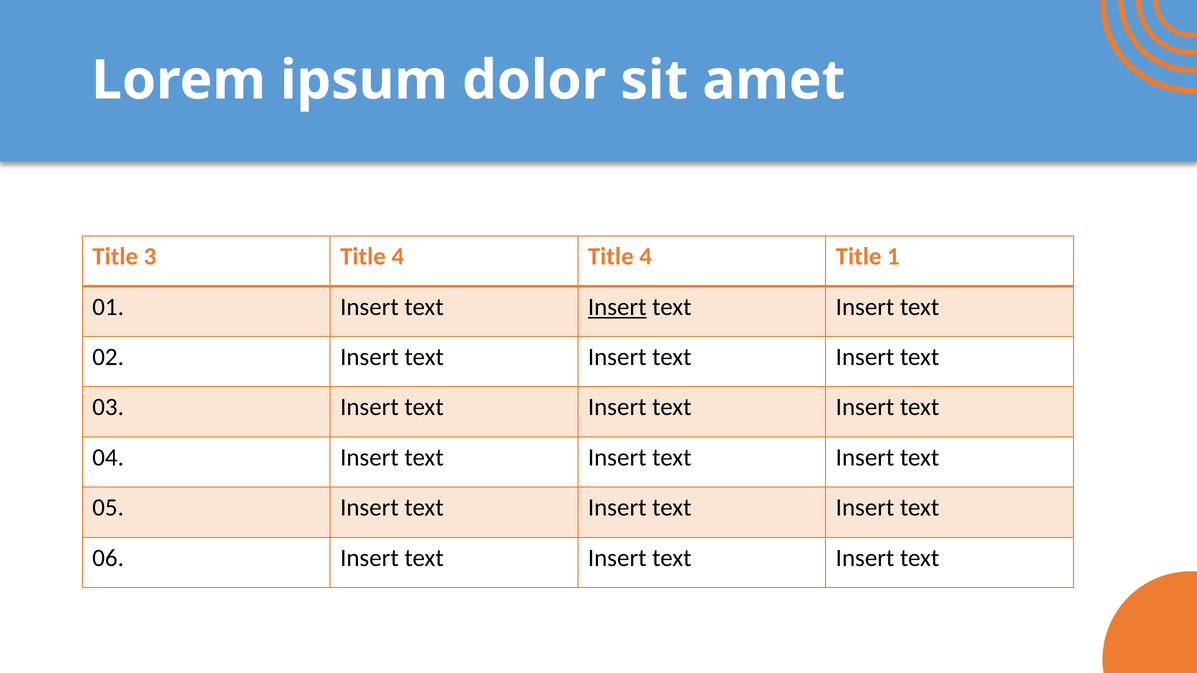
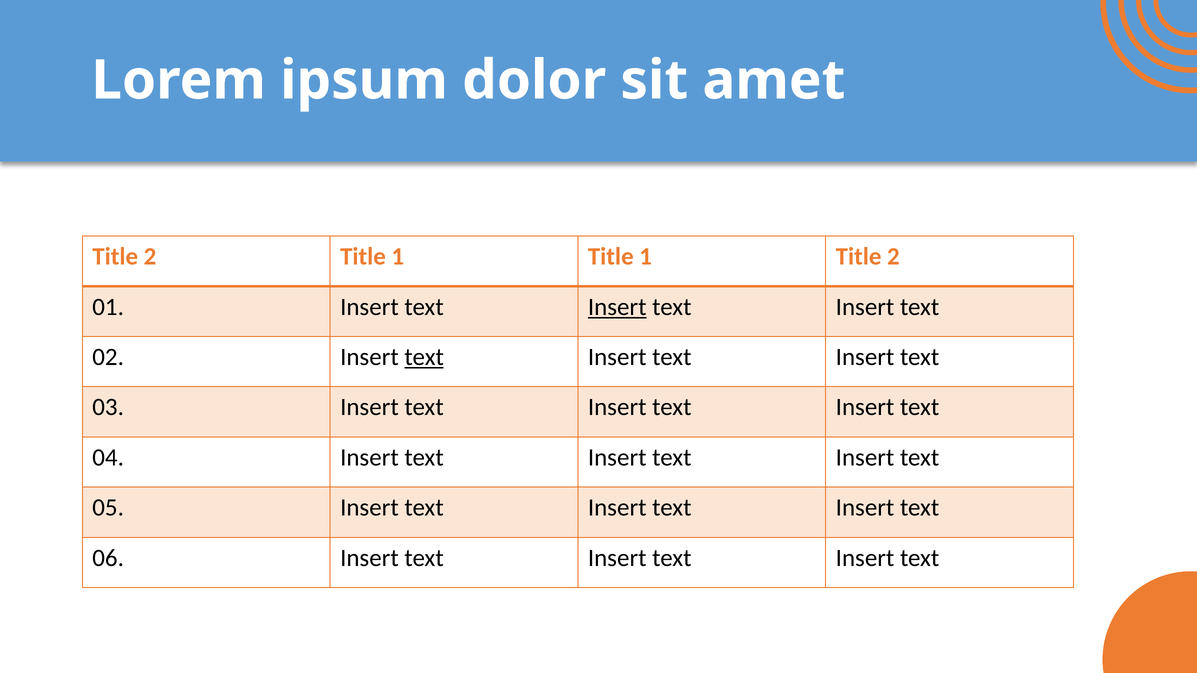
3 at (150, 257): 3 -> 2
4 at (398, 257): 4 -> 1
4 at (646, 257): 4 -> 1
1 at (893, 257): 1 -> 2
text at (424, 357) underline: none -> present
